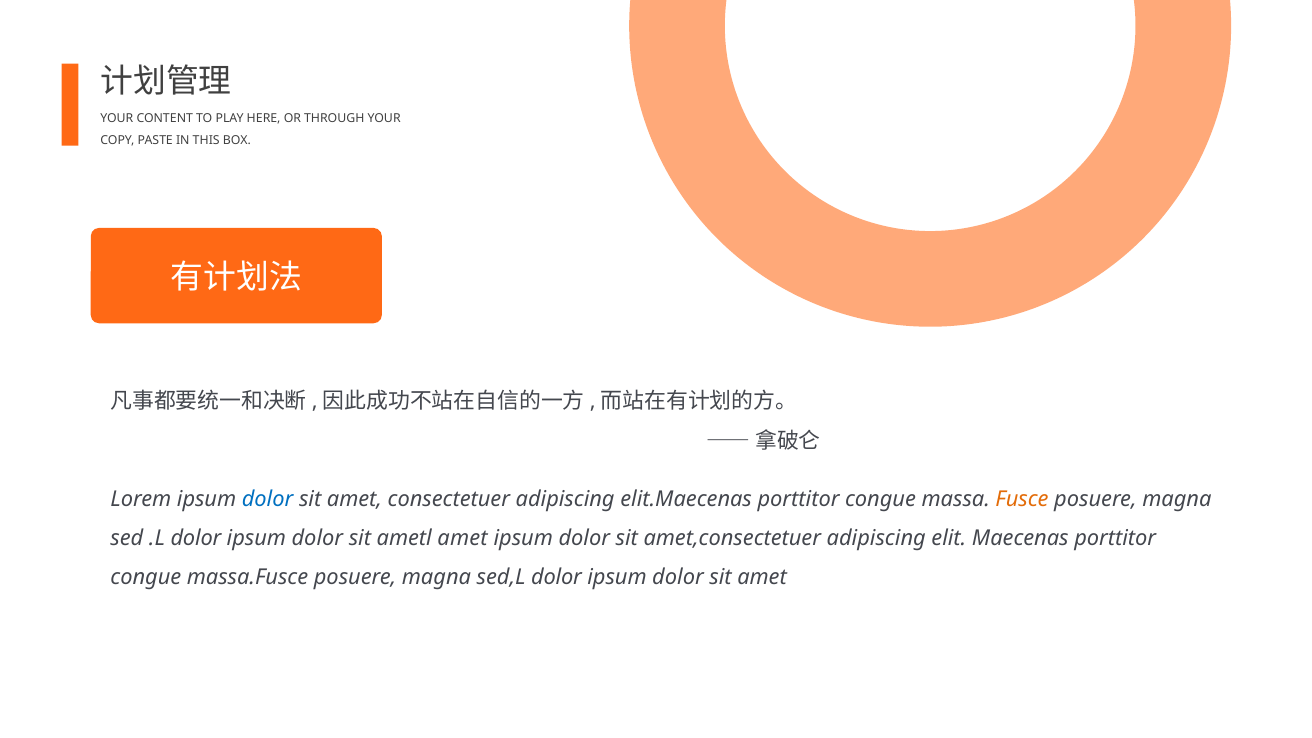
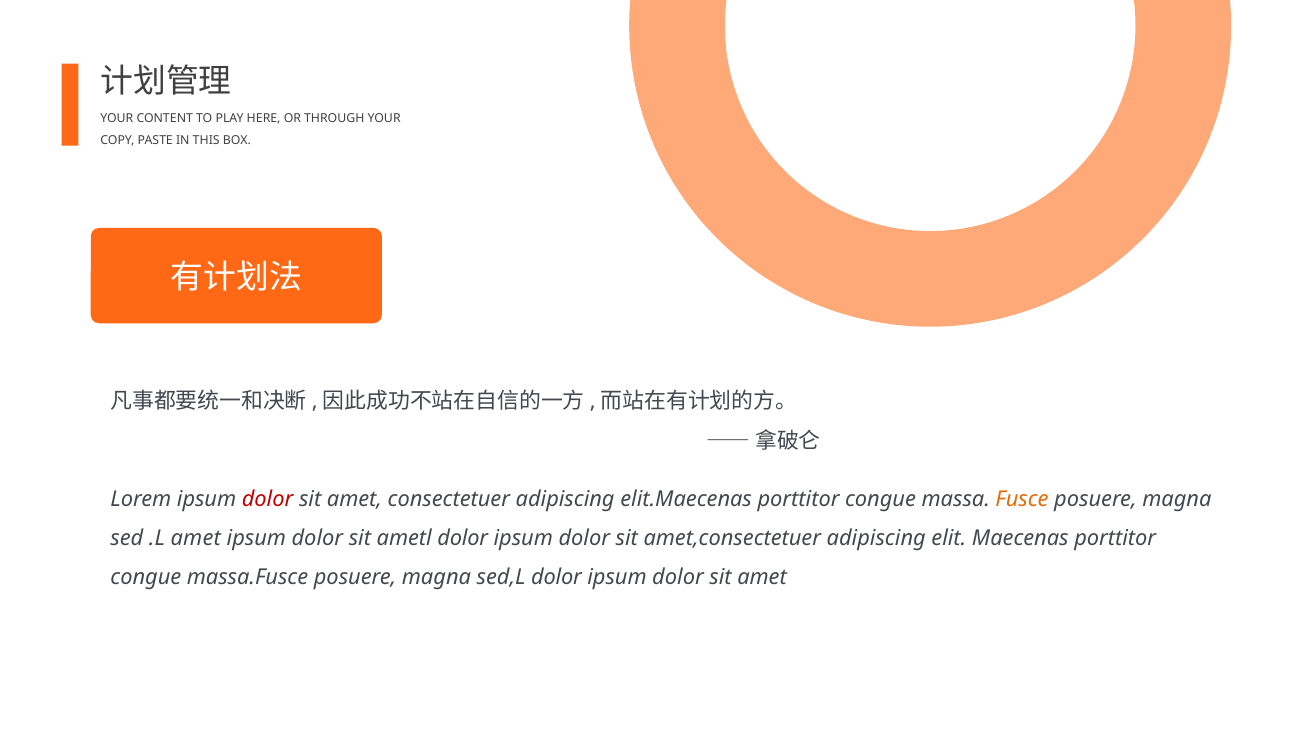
dolor at (268, 499) colour: blue -> red
.L dolor: dolor -> amet
ametl amet: amet -> dolor
